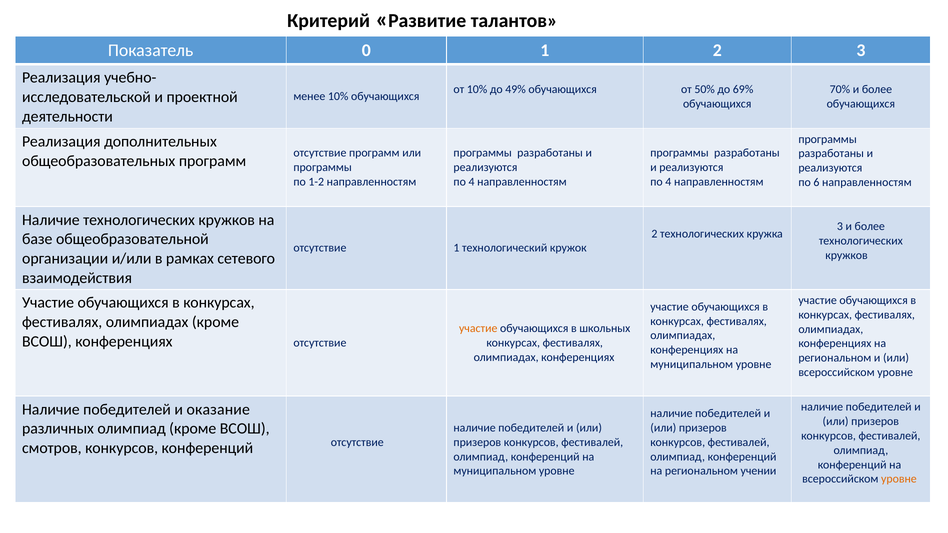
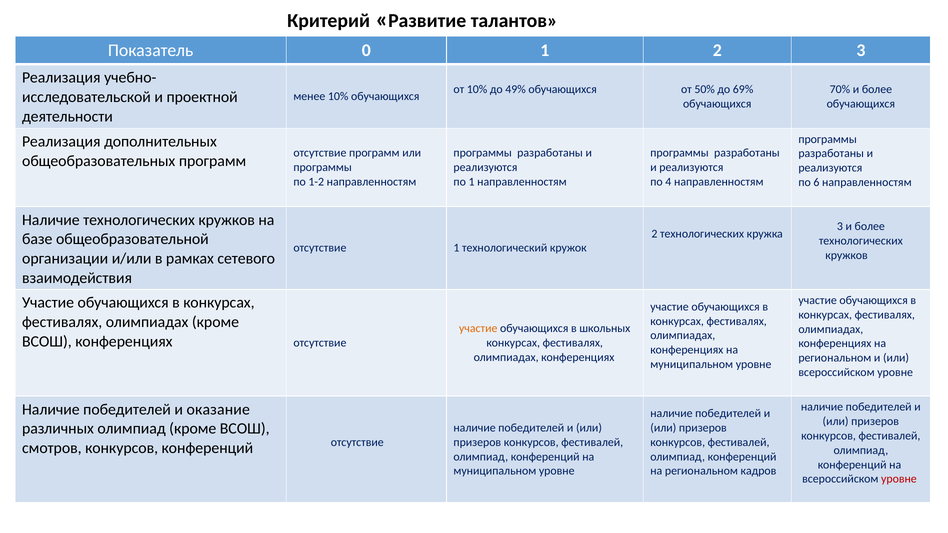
4 at (472, 182): 4 -> 1
учении: учении -> кадров
уровне at (899, 479) colour: orange -> red
